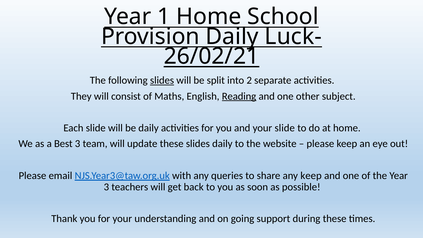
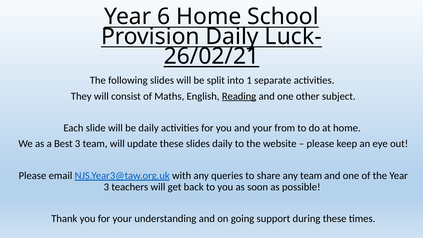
1: 1 -> 6
slides at (162, 80) underline: present -> none
2: 2 -> 1
your slide: slide -> from
any keep: keep -> team
